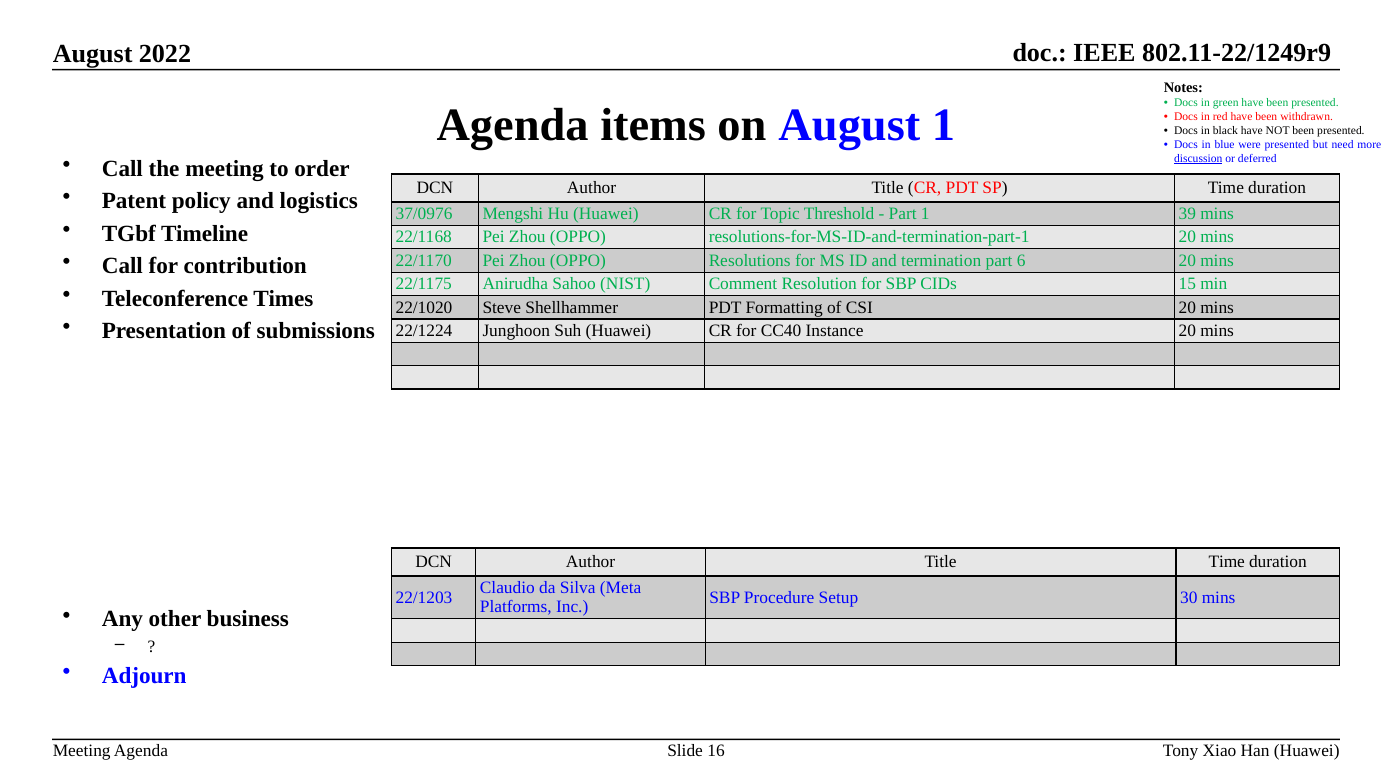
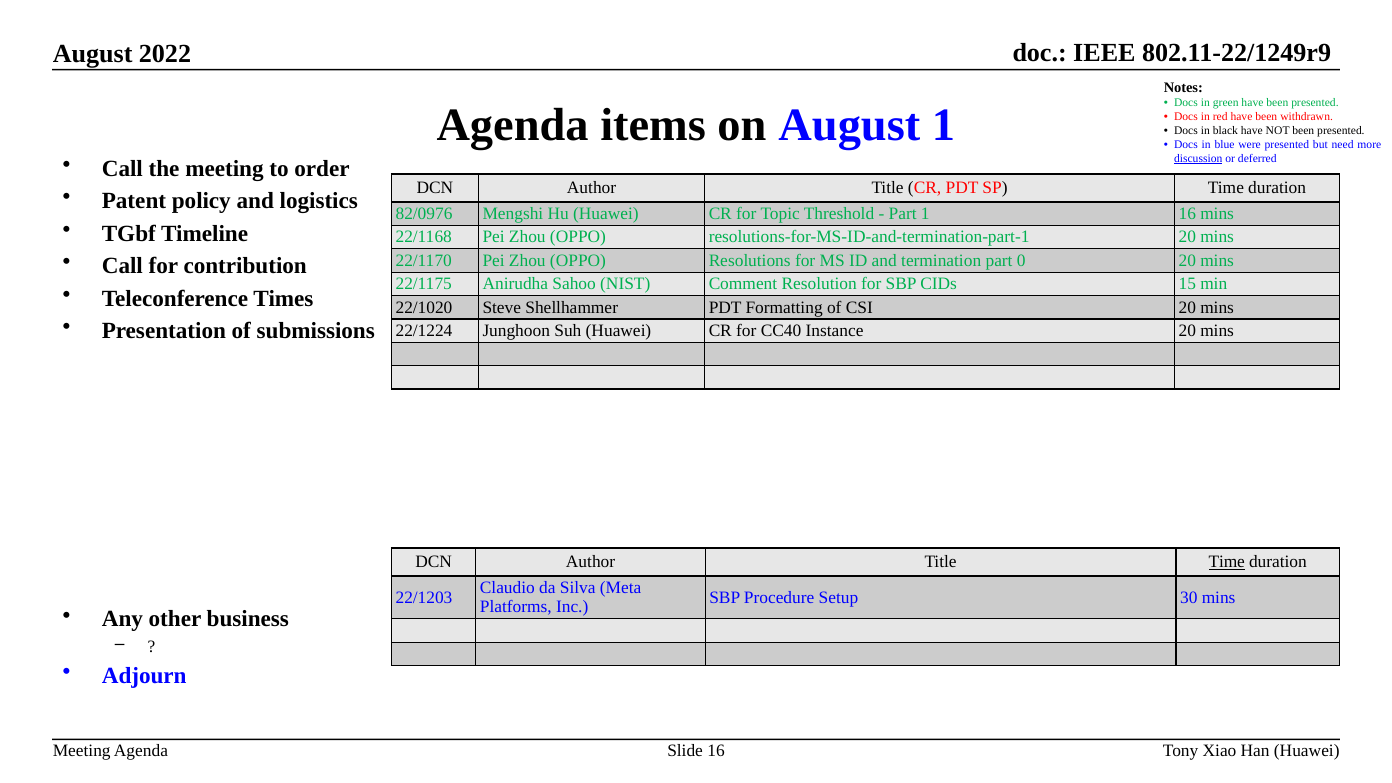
37/0976: 37/0976 -> 82/0976
1 39: 39 -> 16
6: 6 -> 0
Time at (1227, 562) underline: none -> present
